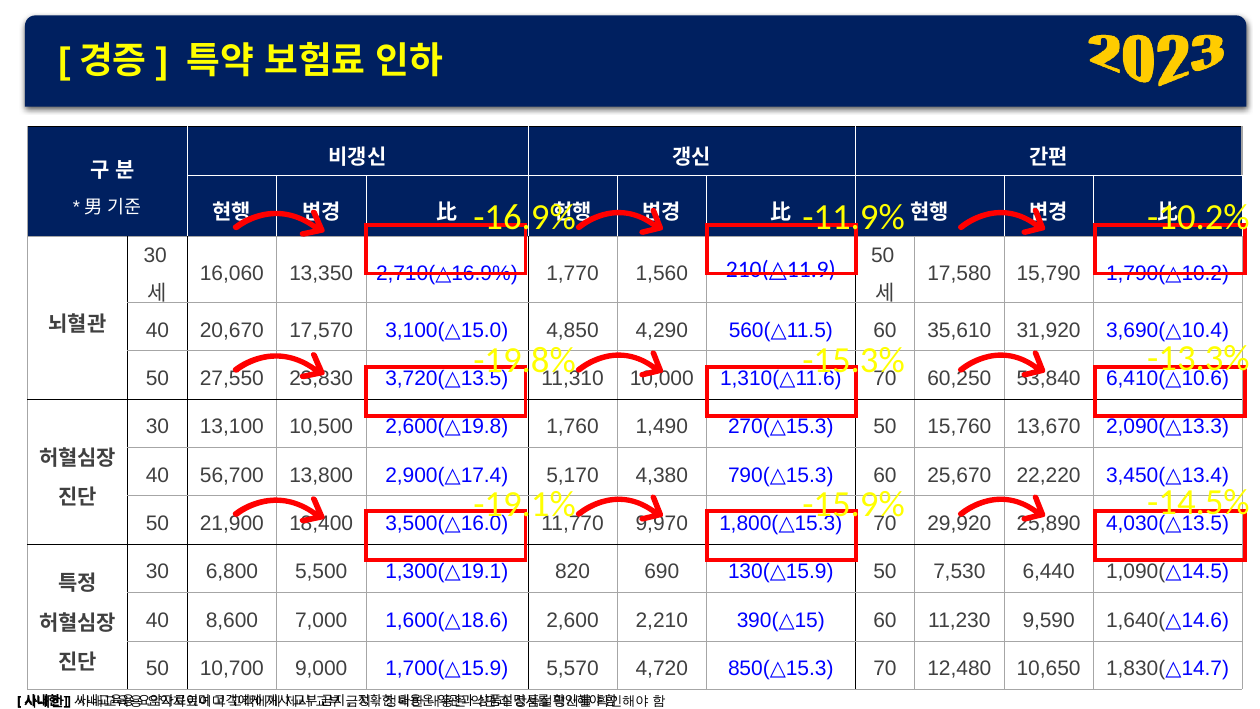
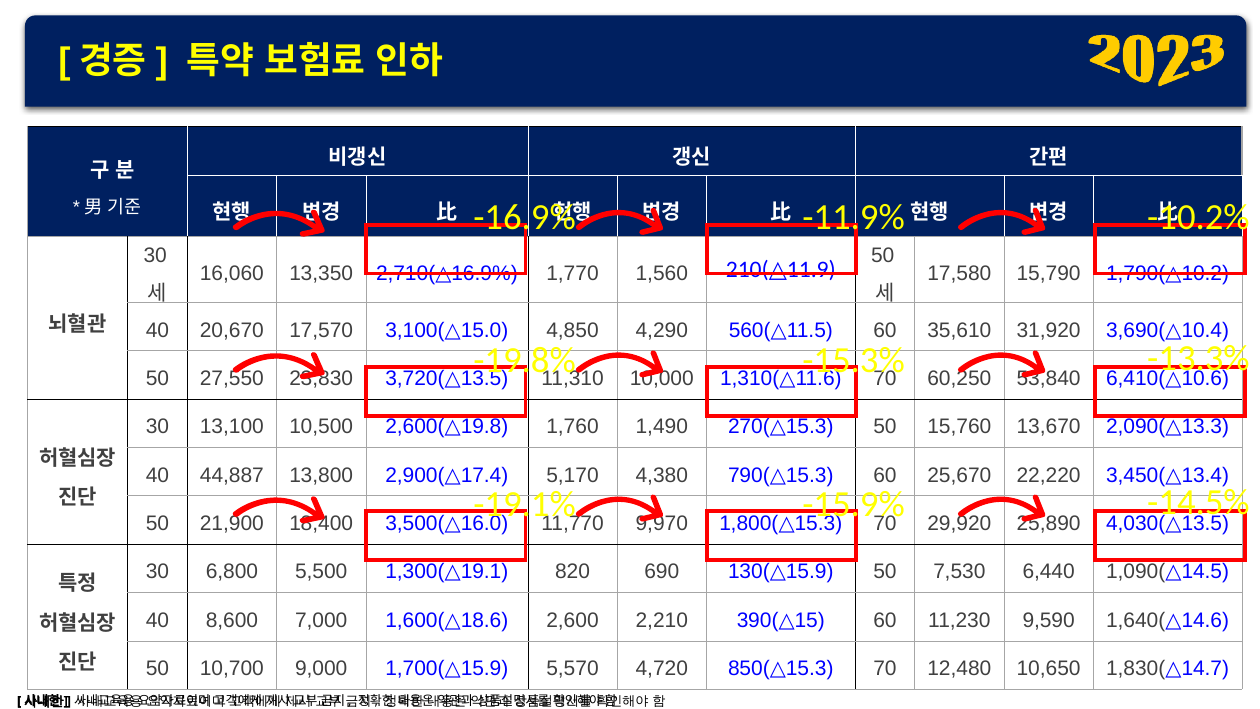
56,700: 56,700 -> 44,887
